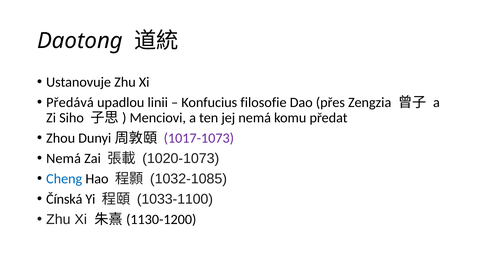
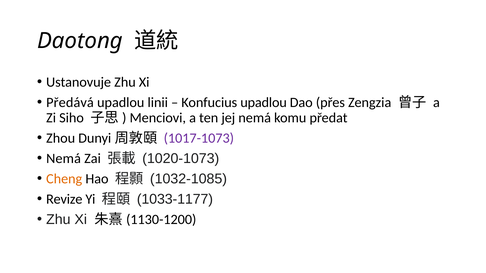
Konfucius filosofie: filosofie -> upadlou
Cheng colour: blue -> orange
Čínská: Čínská -> Revize
1033-1100: 1033-1100 -> 1033-1177
